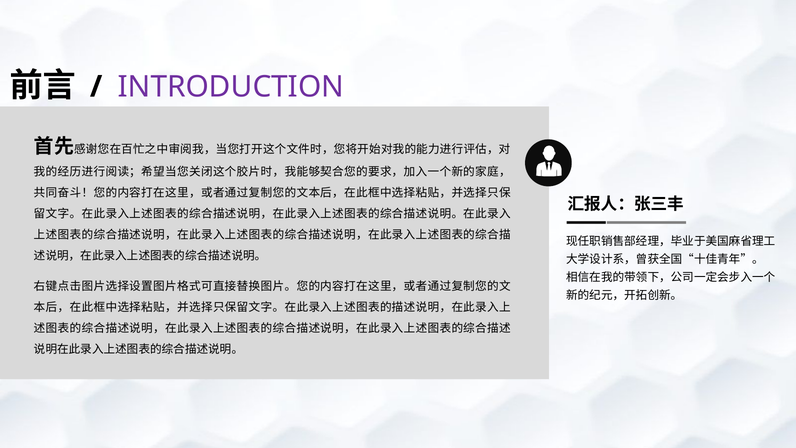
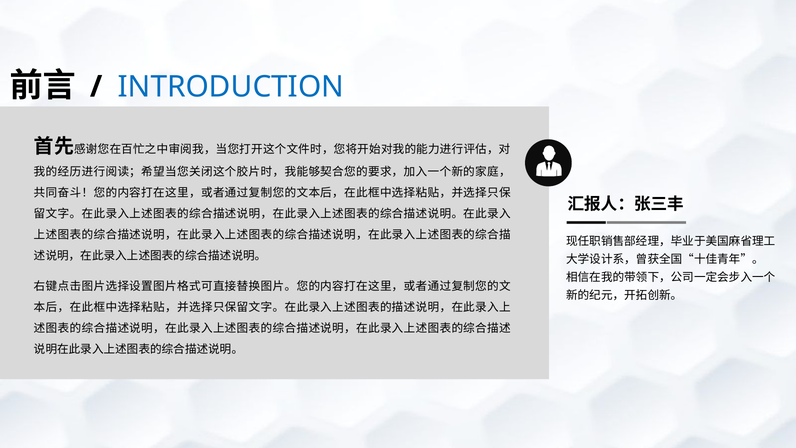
INTRODUCTION colour: purple -> blue
